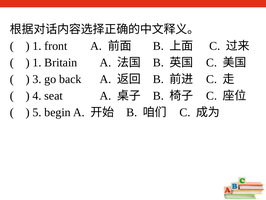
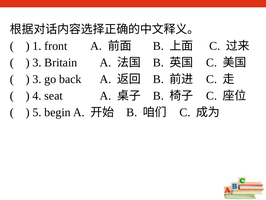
1 at (37, 63): 1 -> 3
